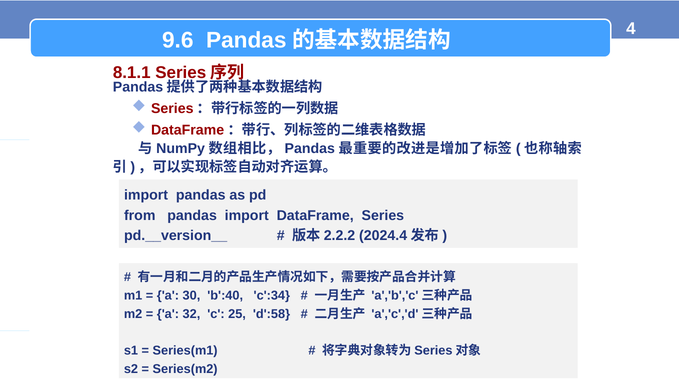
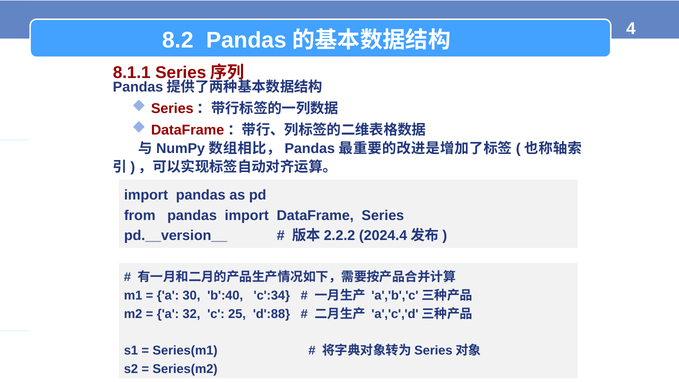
9.6: 9.6 -> 8.2
d':58: d':58 -> d':88
